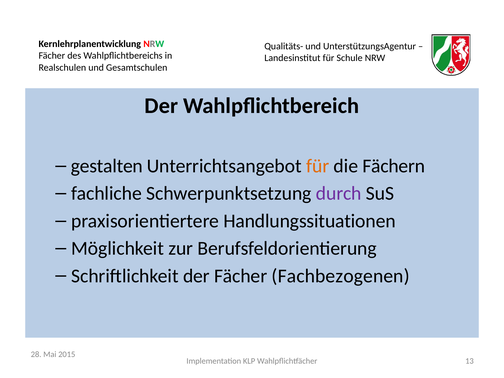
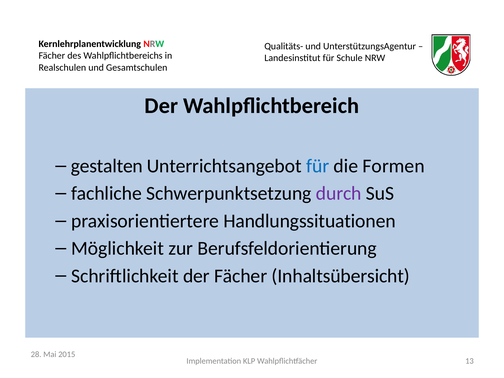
für at (318, 166) colour: orange -> blue
Fächern: Fächern -> Formen
Fachbezogenen: Fachbezogenen -> Inhaltsübersicht
